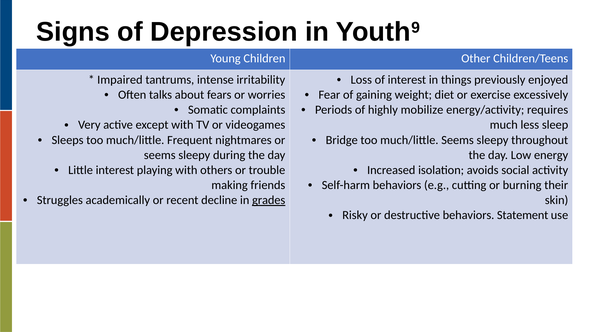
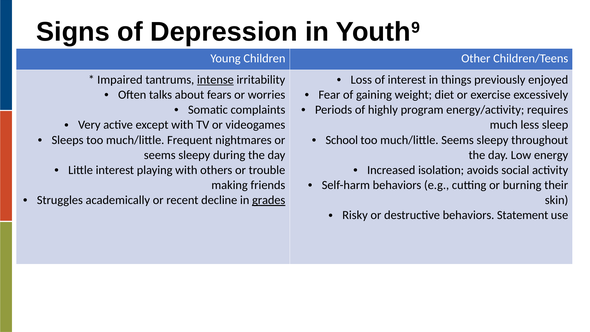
intense underline: none -> present
mobilize: mobilize -> program
Bridge: Bridge -> School
